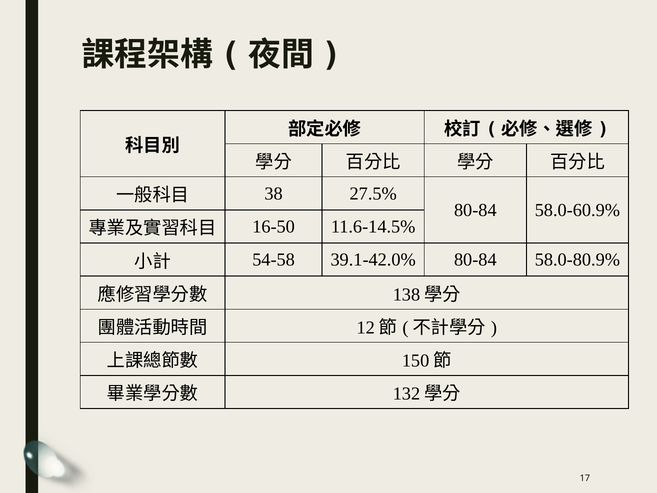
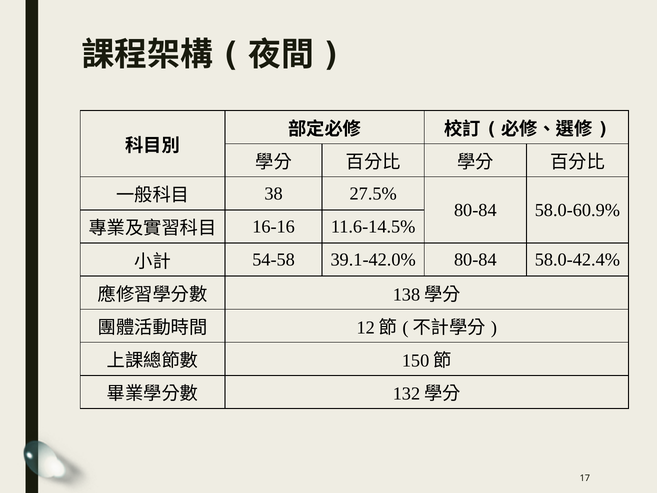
16-50: 16-50 -> 16-16
58.0-80.9%: 58.0-80.9% -> 58.0-42.4%
